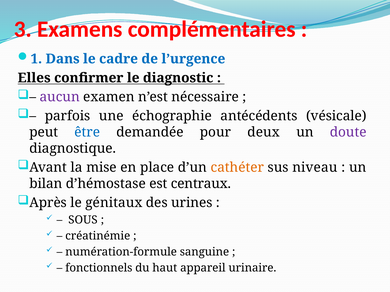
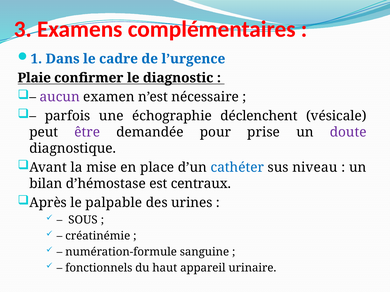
Elles: Elles -> Plaie
antécédents: antécédents -> déclenchent
être colour: blue -> purple
deux: deux -> prise
cathéter colour: orange -> blue
génitaux: génitaux -> palpable
